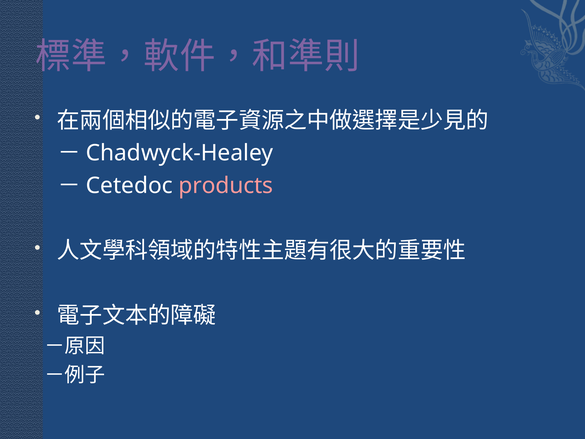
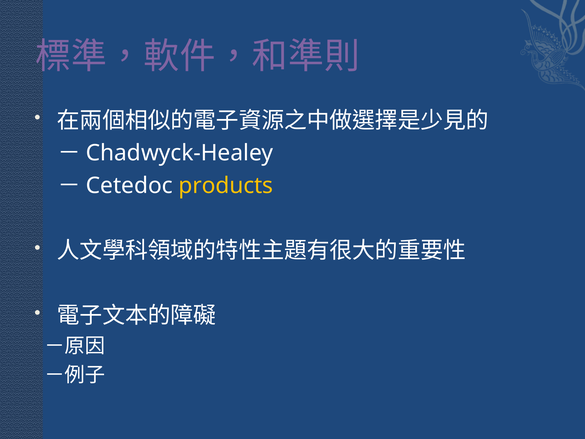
products colour: pink -> yellow
